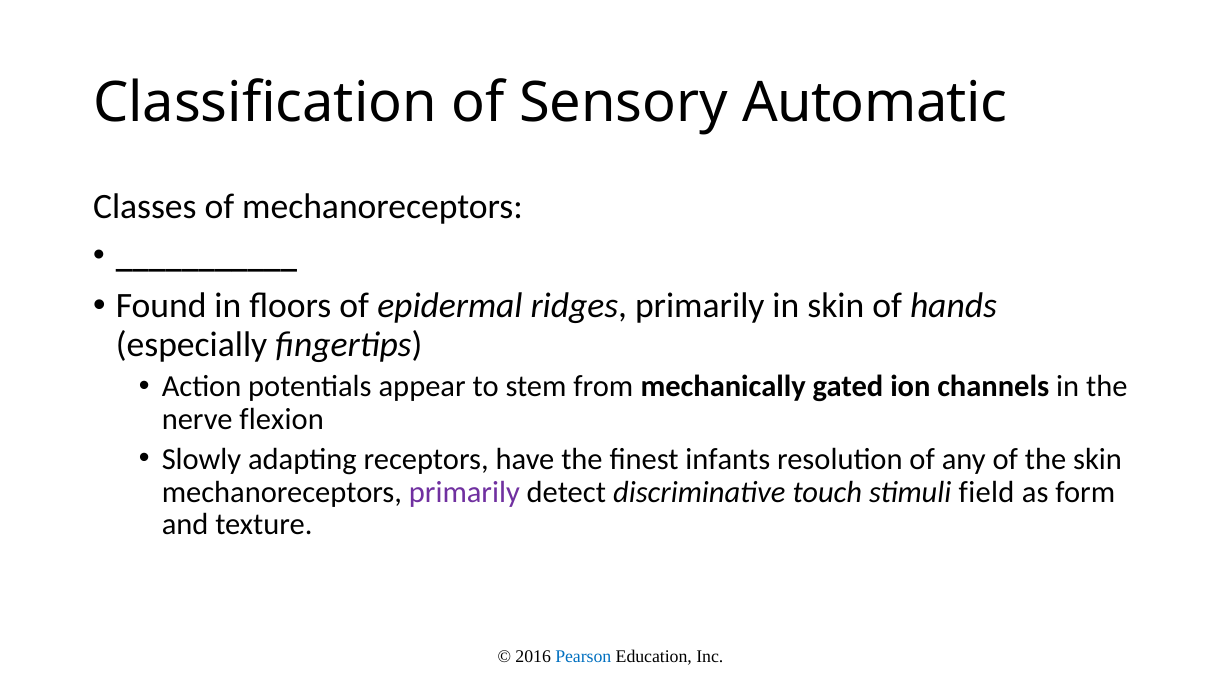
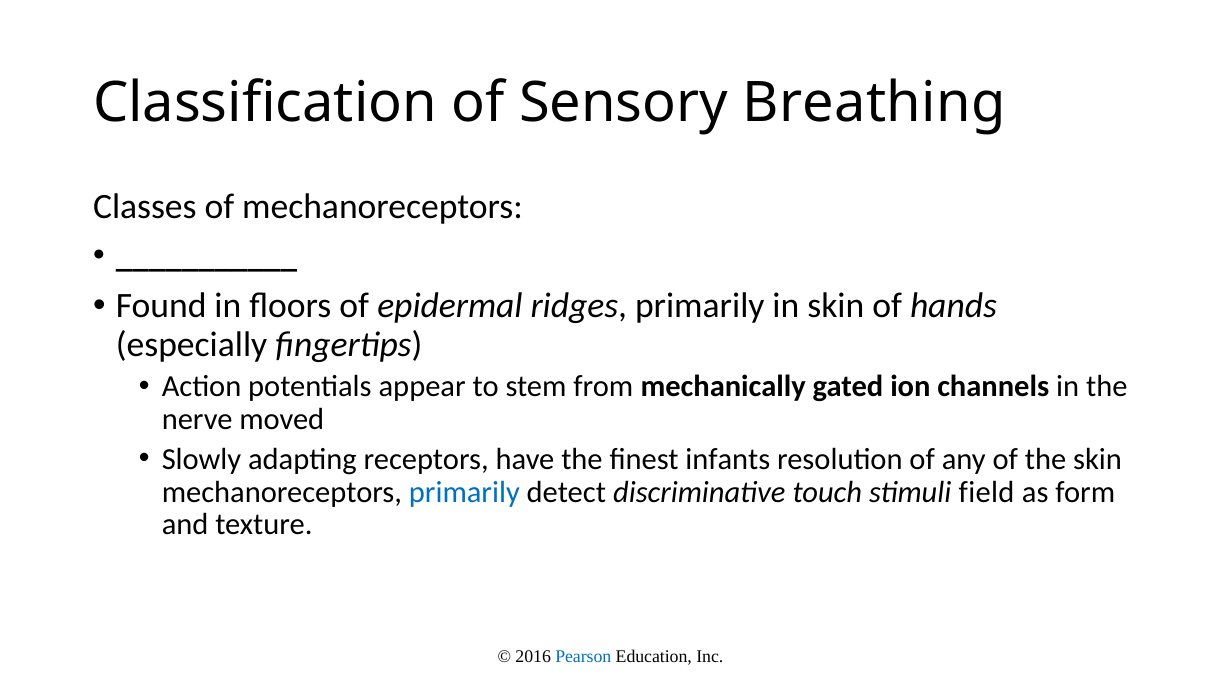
Automatic: Automatic -> Breathing
flexion: flexion -> moved
primarily at (464, 492) colour: purple -> blue
